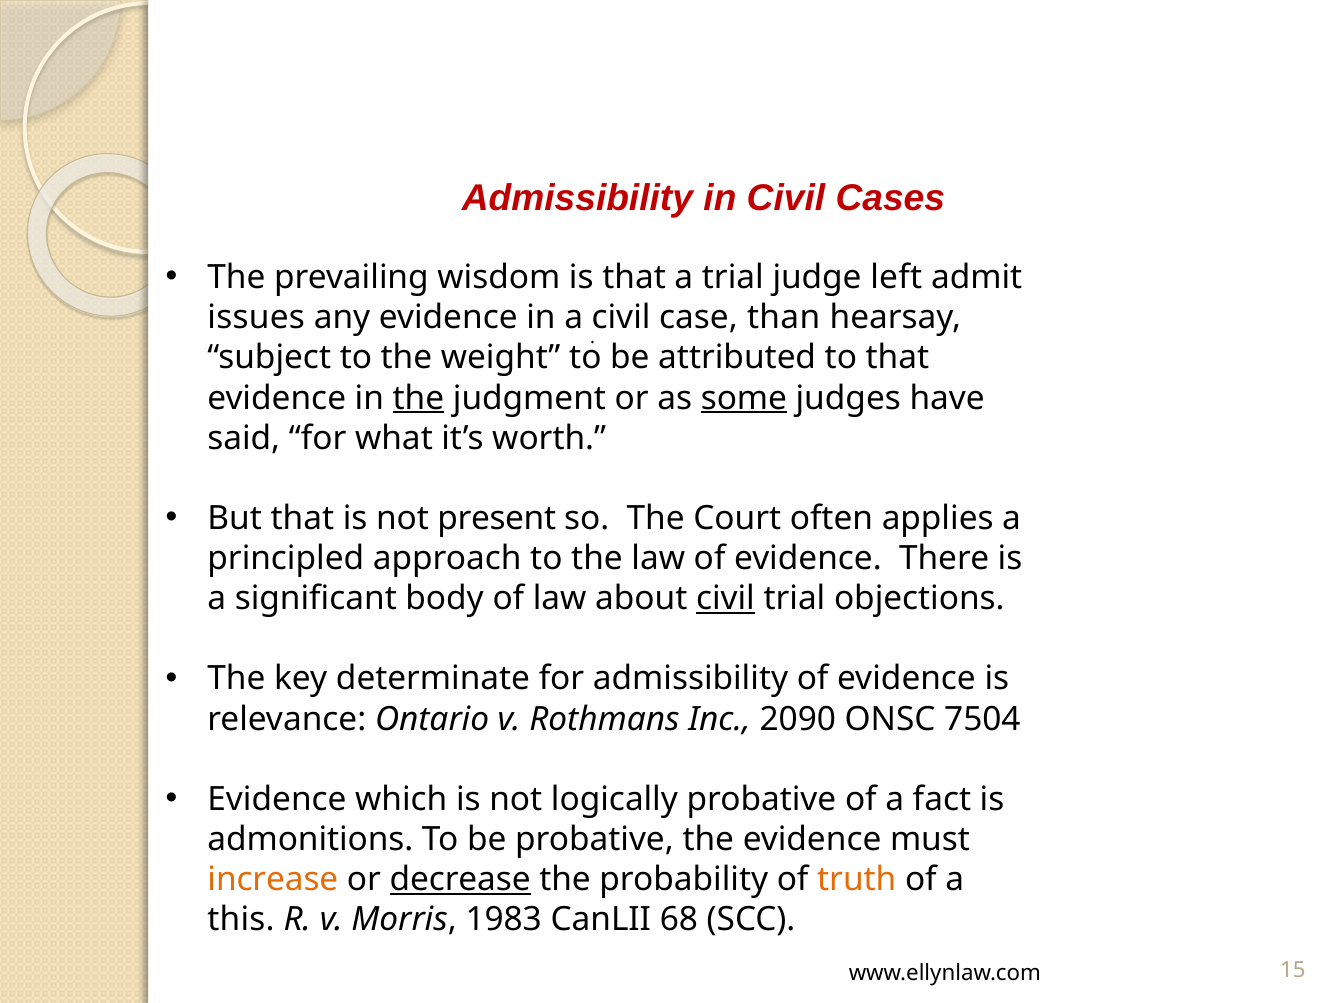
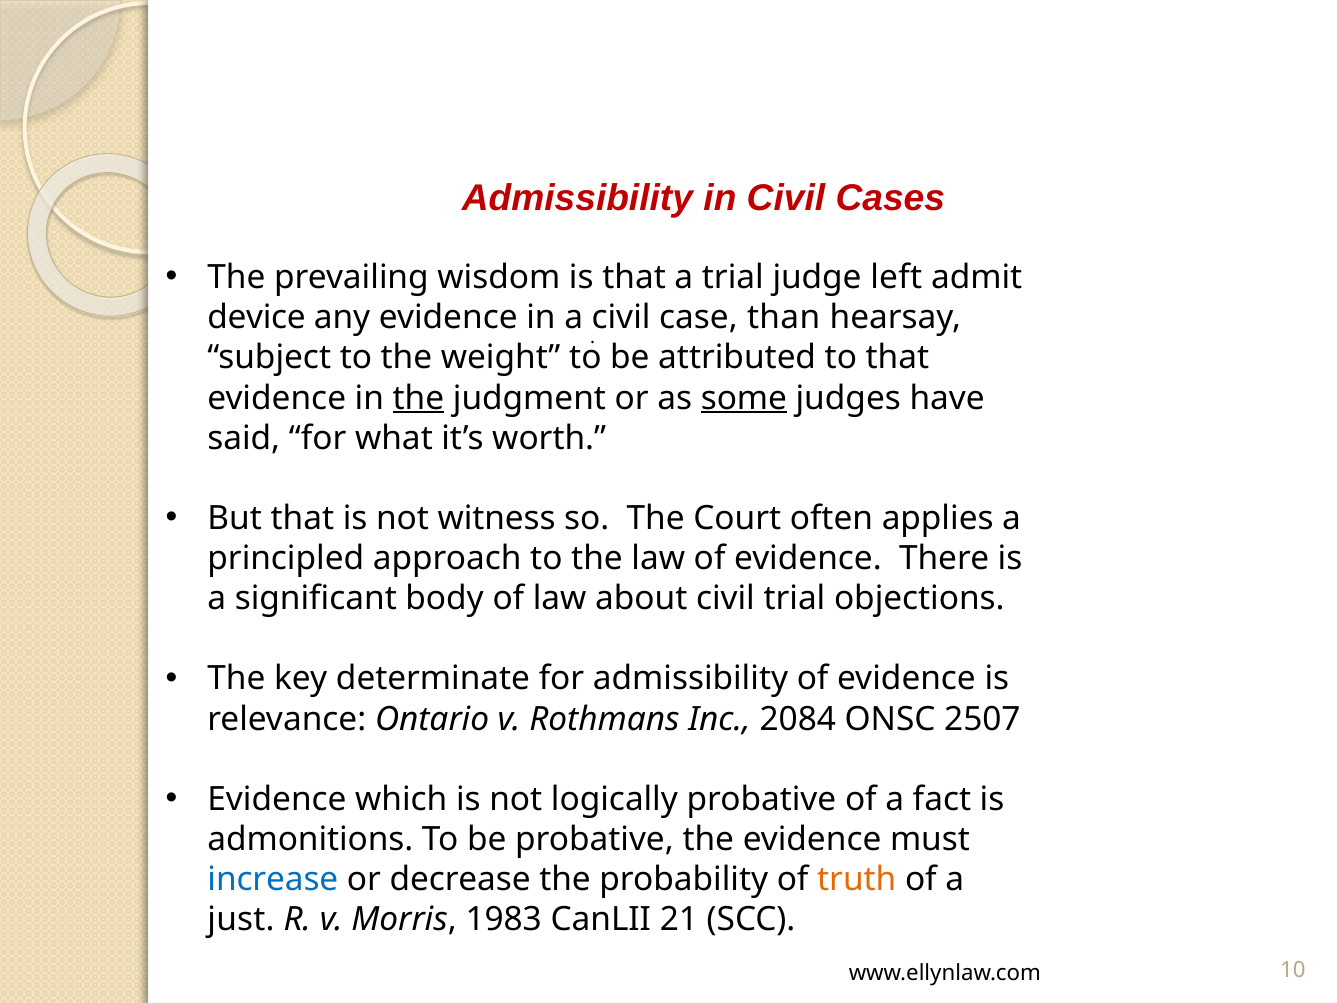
issues: issues -> device
present: present -> witness
civil at (725, 598) underline: present -> none
2090: 2090 -> 2084
7504: 7504 -> 2507
increase colour: orange -> blue
decrease underline: present -> none
this: this -> just
68: 68 -> 21
15: 15 -> 10
